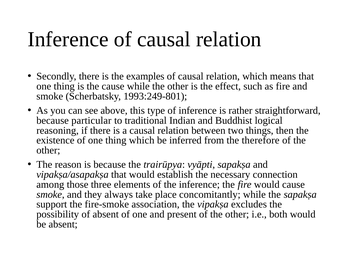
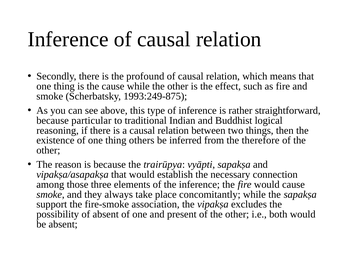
examples: examples -> profound
1993:249-801: 1993:249-801 -> 1993:249-875
thing which: which -> others
